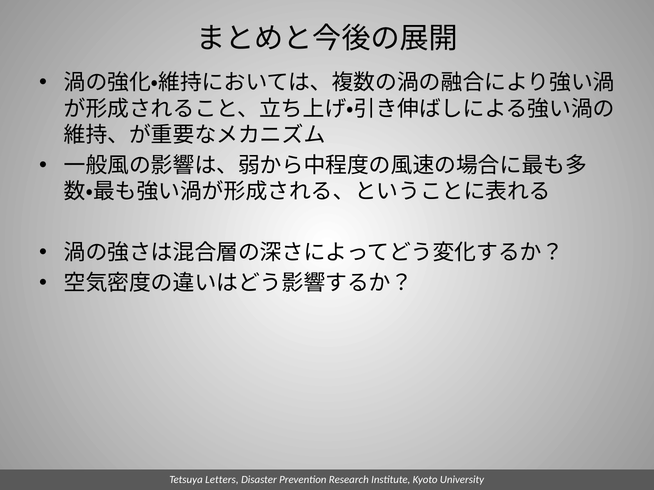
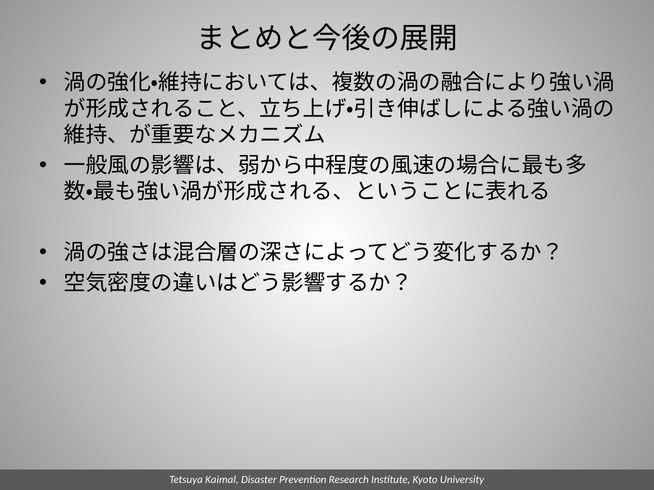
Letters: Letters -> Kaimal
